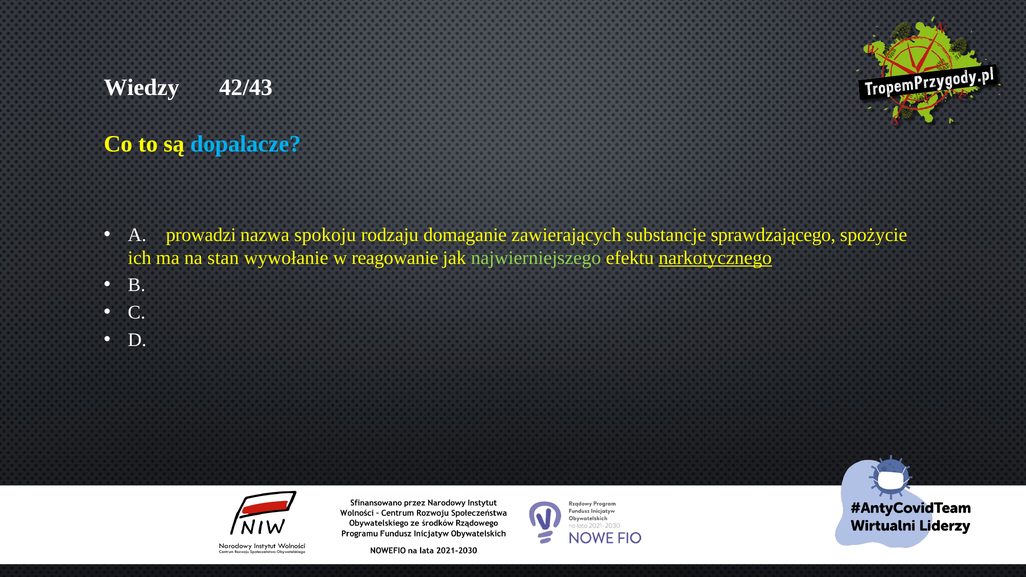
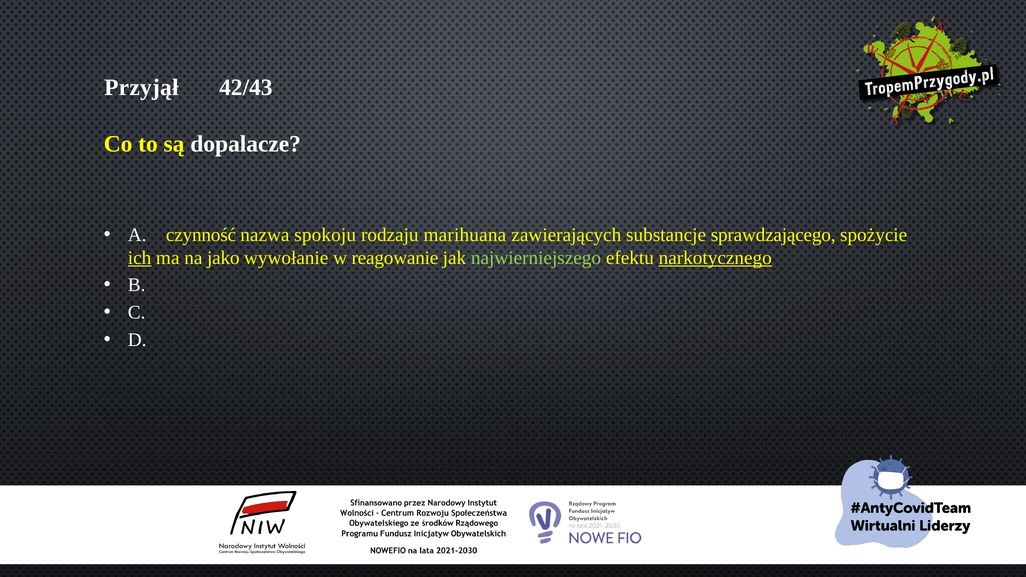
Wiedzy: Wiedzy -> Przyjął
dopalacze colour: light blue -> white
prowadzi: prowadzi -> czynność
domaganie: domaganie -> marihuana
ich underline: none -> present
stan: stan -> jako
